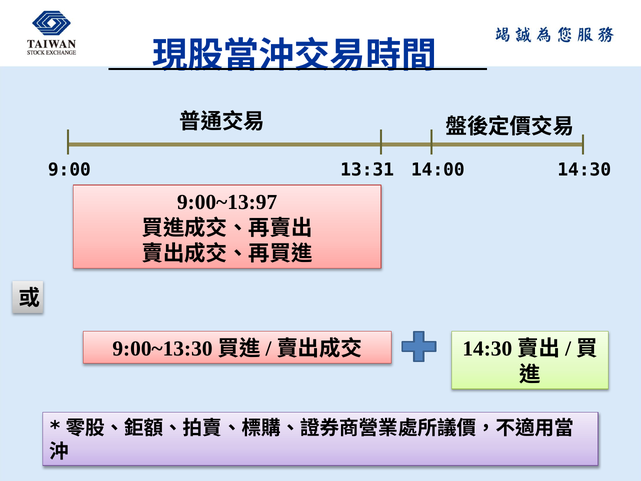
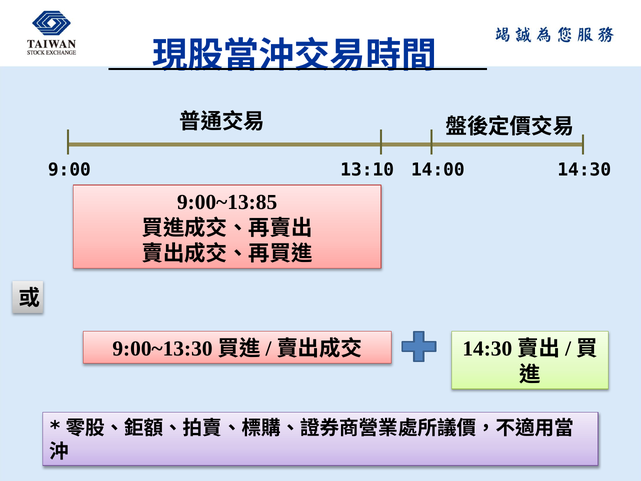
13:31: 13:31 -> 13:10
9:00~13:97: 9:00~13:97 -> 9:00~13:85
